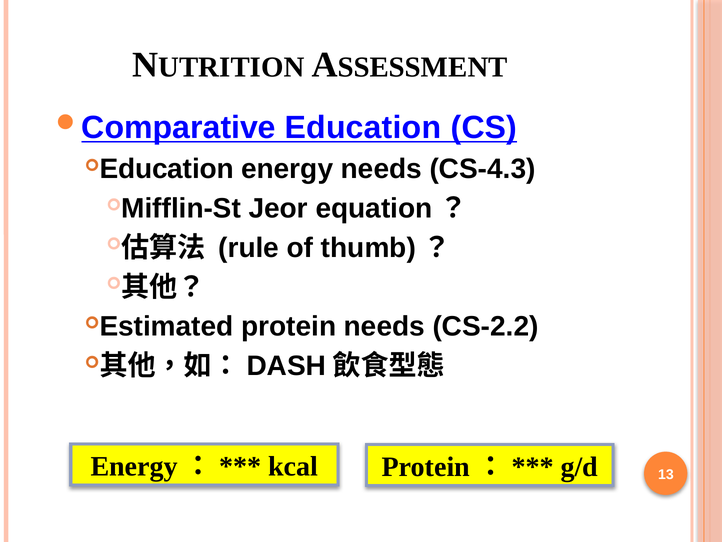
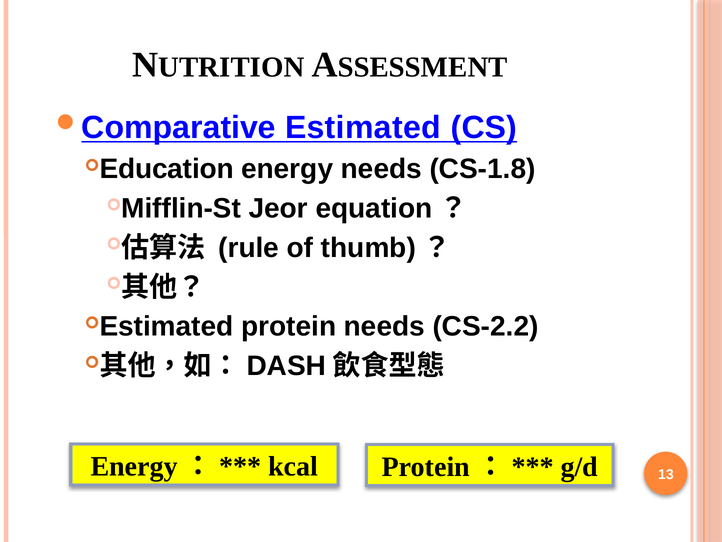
Education at (363, 127): Education -> Estimated
CS-4.3: CS-4.3 -> CS-1.8
